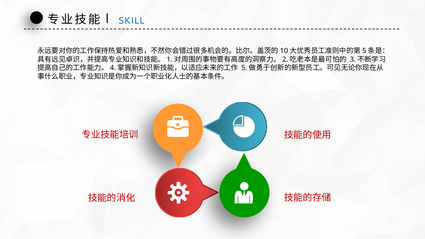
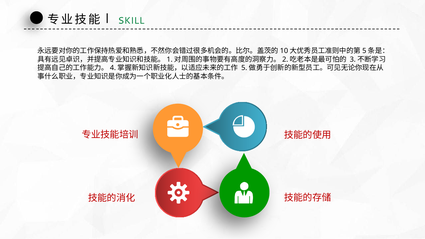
SKILL colour: blue -> green
